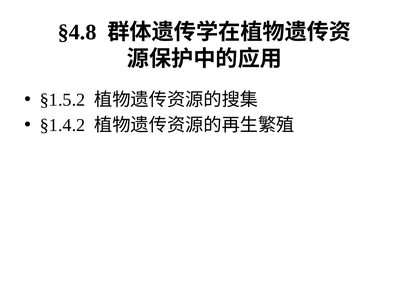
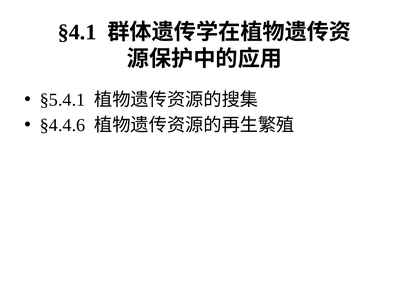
§4.8: §4.8 -> §4.1
§1.5.2: §1.5.2 -> §5.4.1
§1.4.2: §1.4.2 -> §4.4.6
